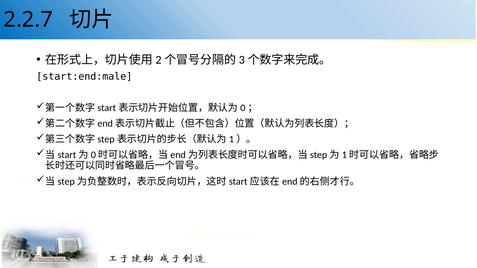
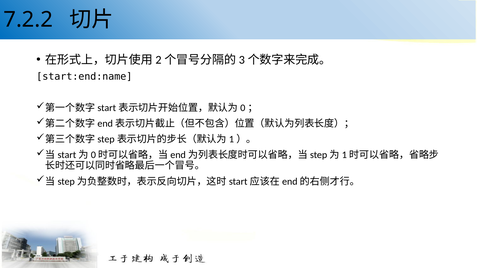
2.2.7: 2.2.7 -> 7.2.2
start:end:male: start:end:male -> start:end:name
